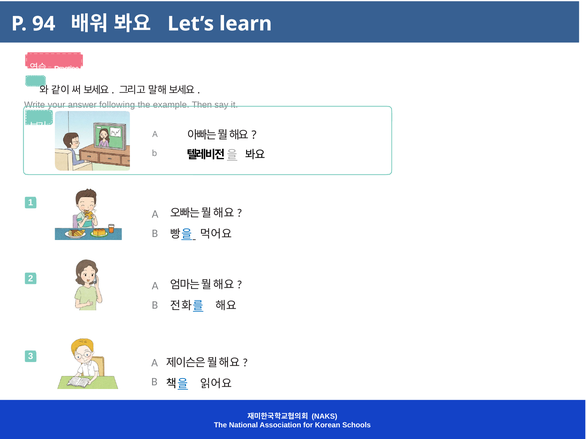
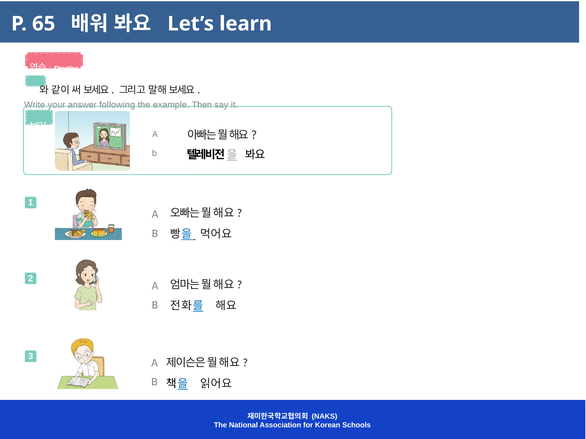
94: 94 -> 65
